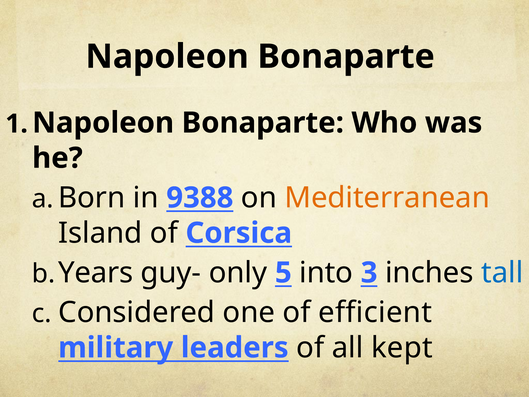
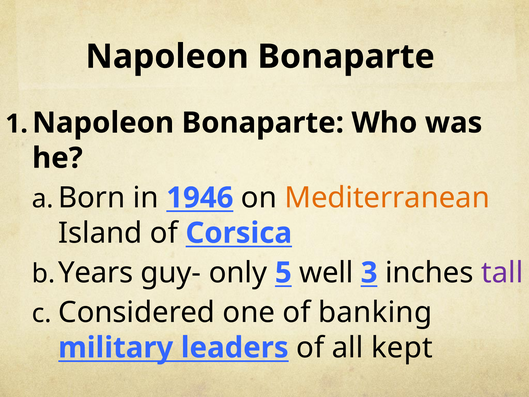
9388: 9388 -> 1946
into: into -> well
tall colour: blue -> purple
efficient: efficient -> banking
